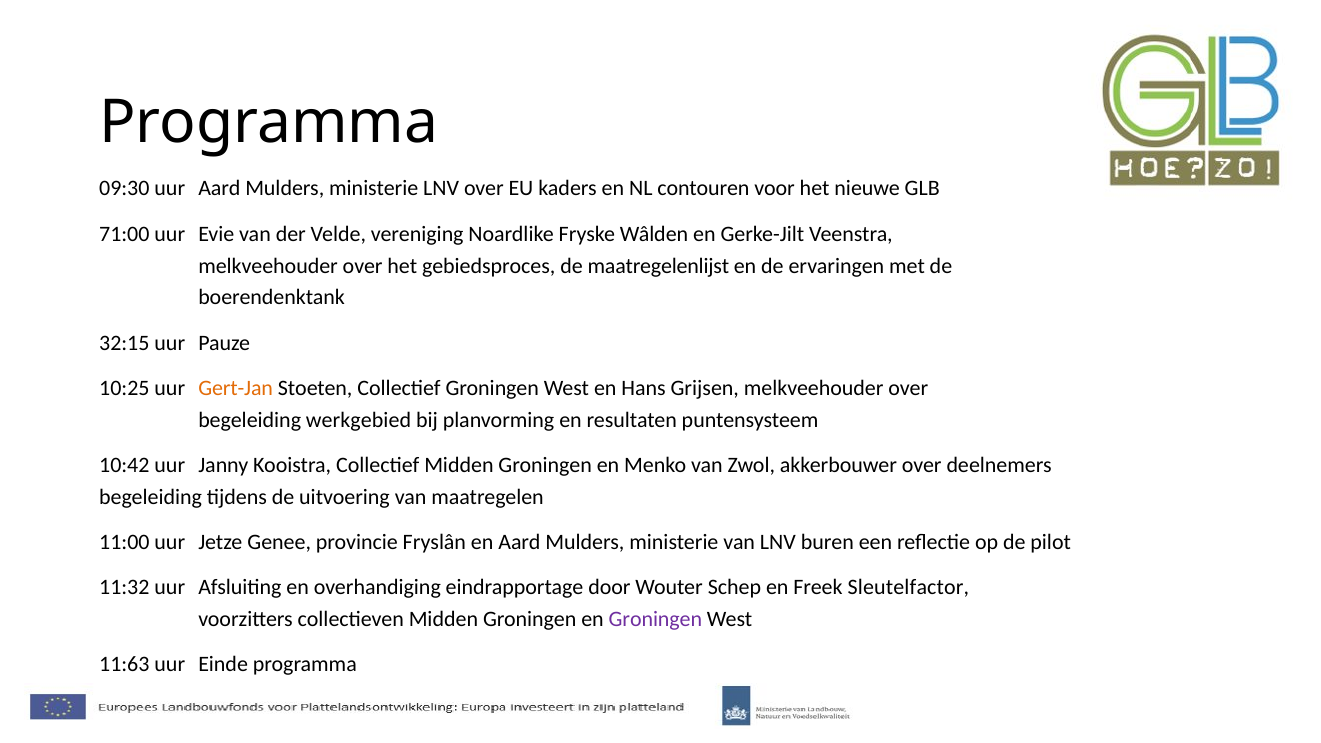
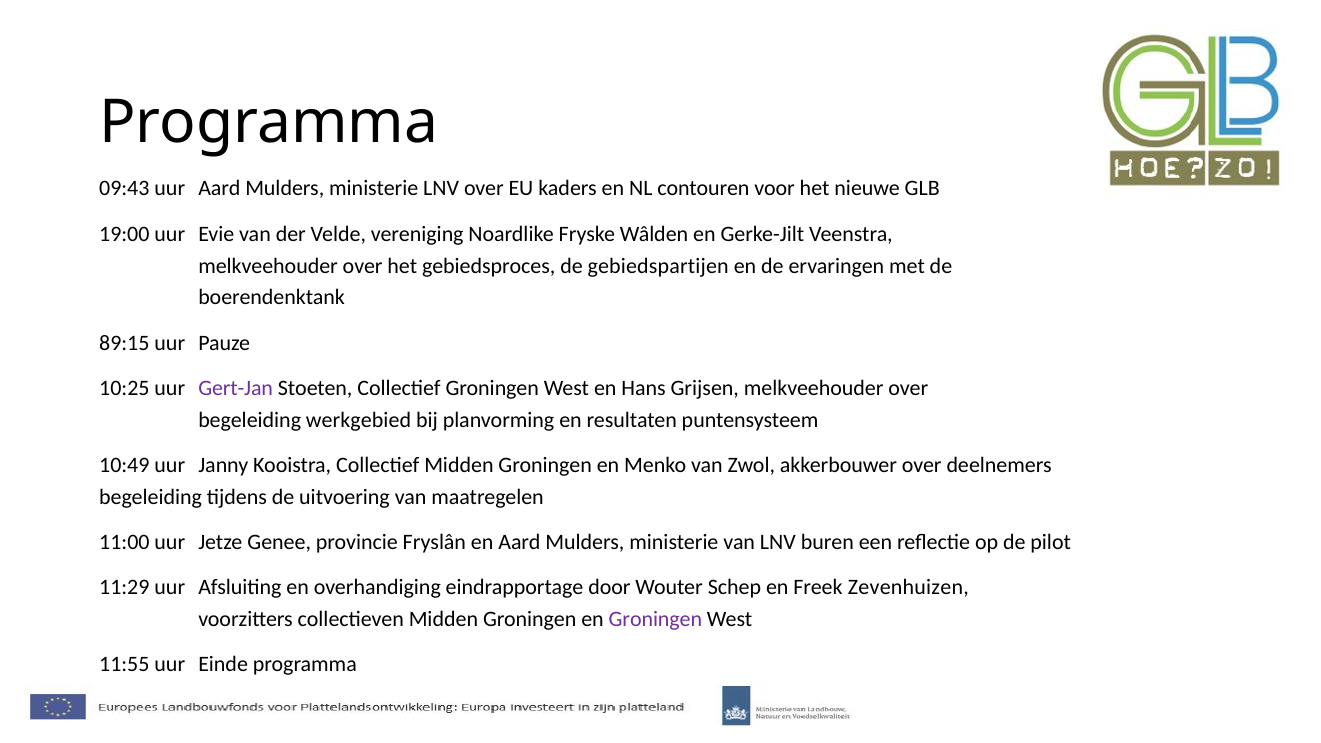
09:30: 09:30 -> 09:43
71:00: 71:00 -> 19:00
maatregelenlijst: maatregelenlijst -> gebiedspartijen
32:15: 32:15 -> 89:15
Gert-Jan colour: orange -> purple
10:42: 10:42 -> 10:49
11:32: 11:32 -> 11:29
Sleutelfactor: Sleutelfactor -> Zevenhuizen
11:63: 11:63 -> 11:55
